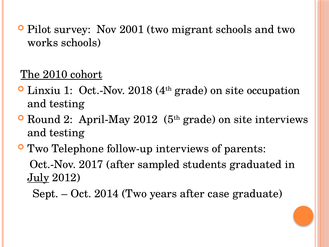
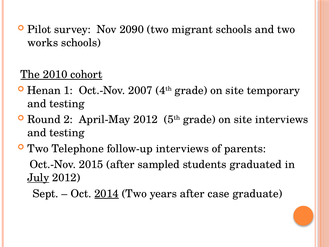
2001: 2001 -> 2090
Linxiu: Linxiu -> Henan
2018: 2018 -> 2007
occupation: occupation -> temporary
2017: 2017 -> 2015
2014 underline: none -> present
